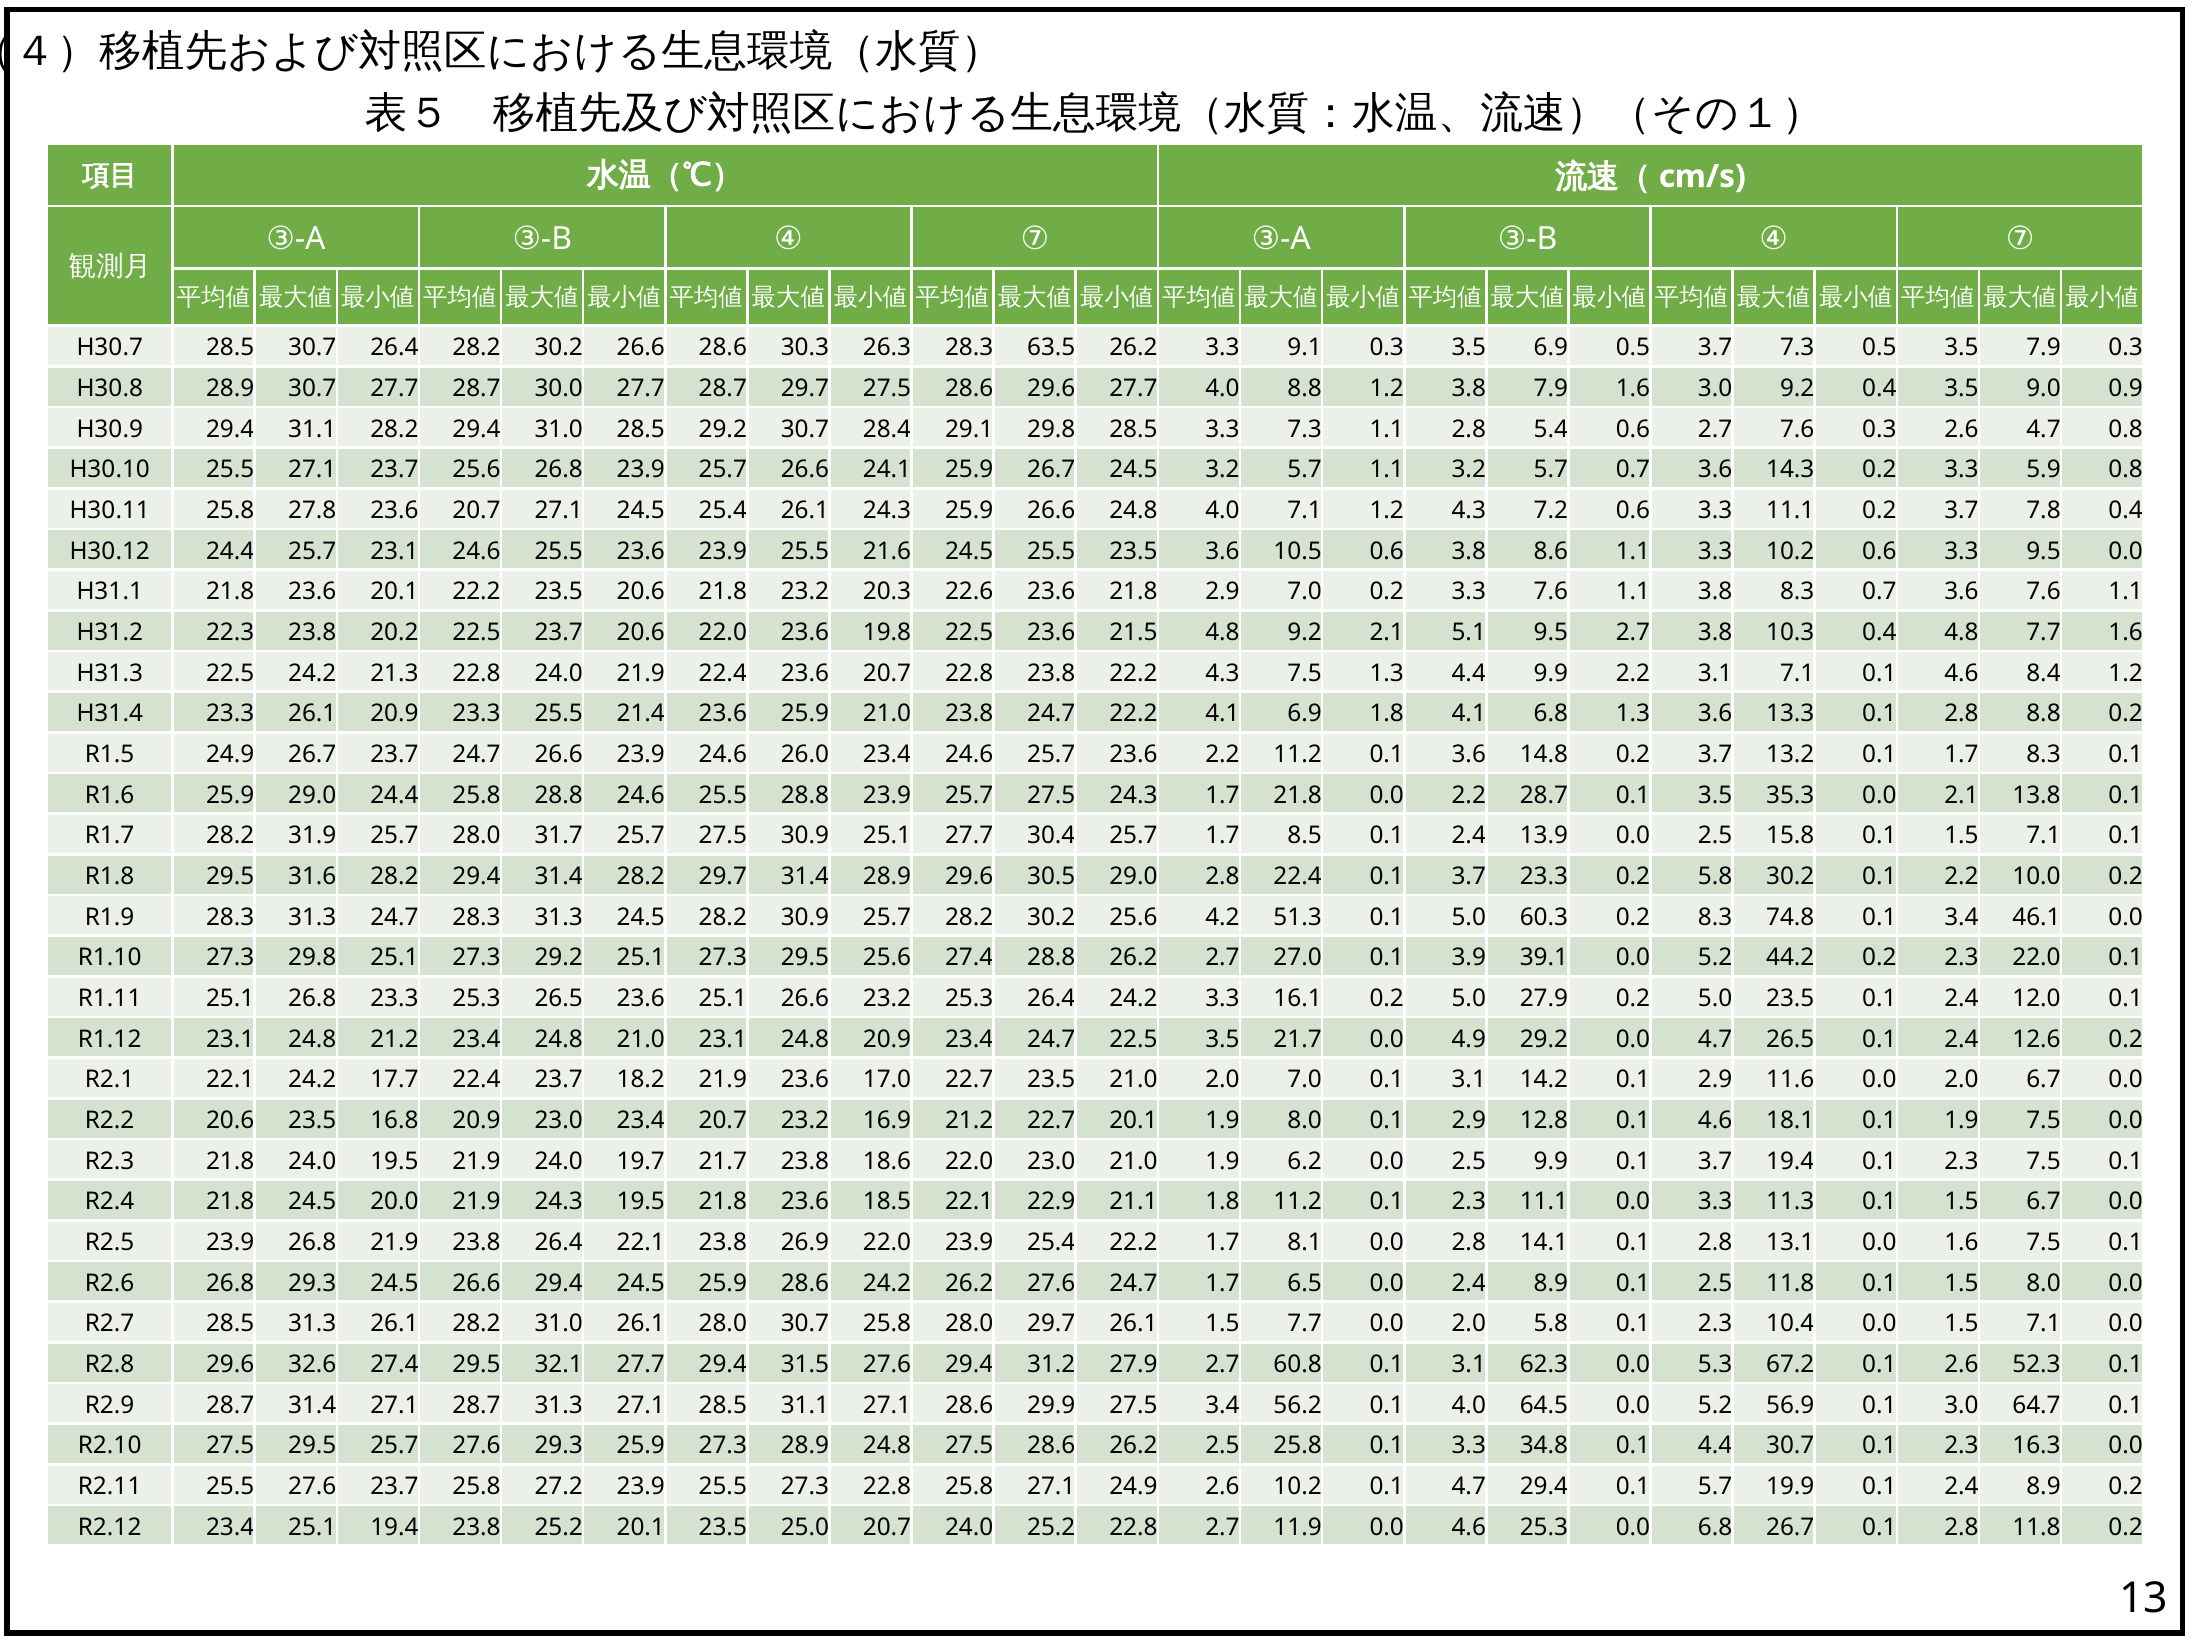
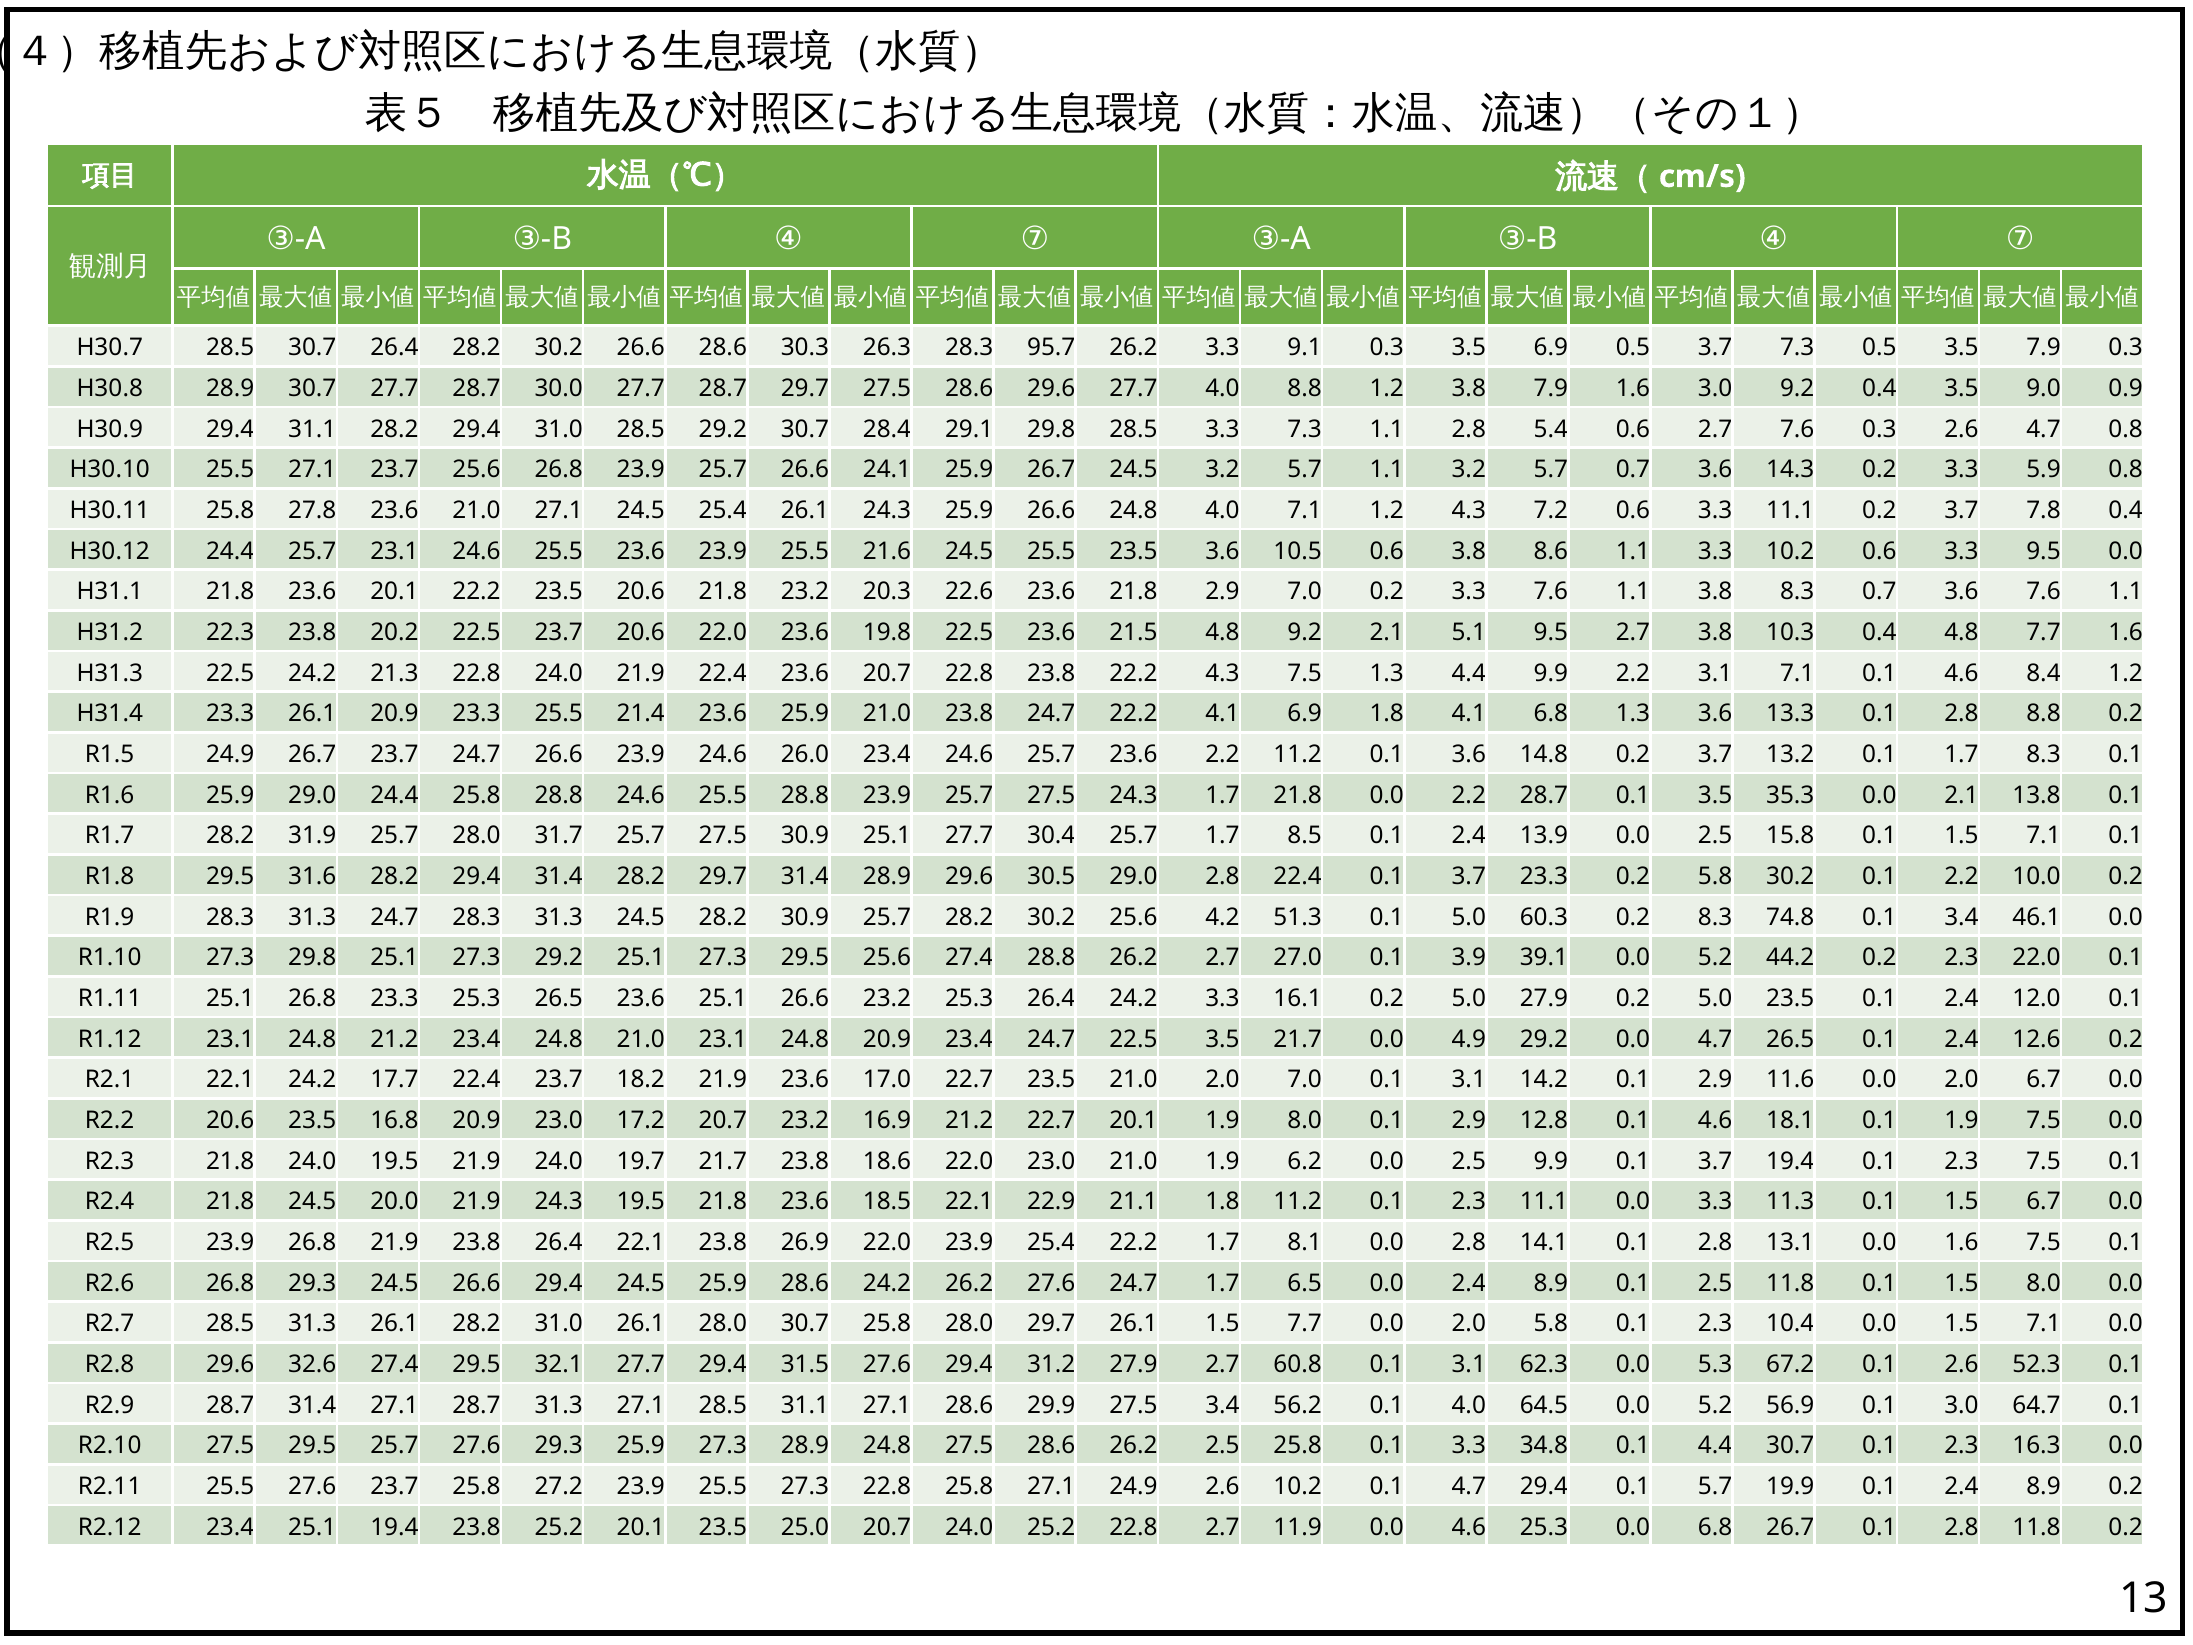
63.5: 63.5 -> 95.7
27.8 23.6 20.7: 20.7 -> 21.0
23.0 23.4: 23.4 -> 17.2
